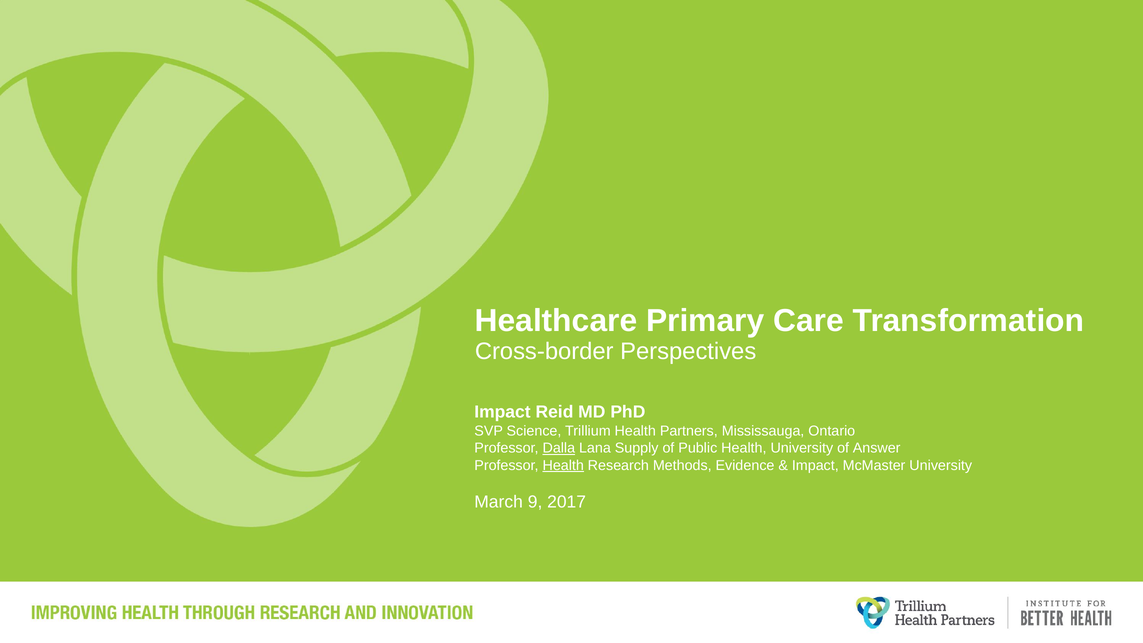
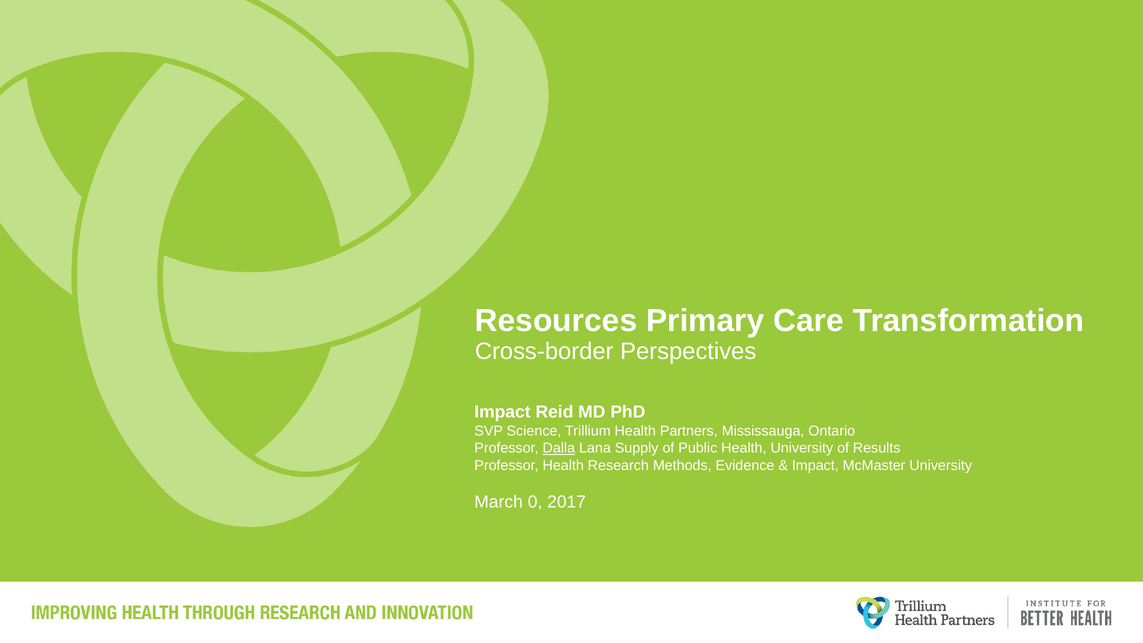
Healthcare: Healthcare -> Resources
Answer: Answer -> Results
Health at (563, 465) underline: present -> none
9: 9 -> 0
